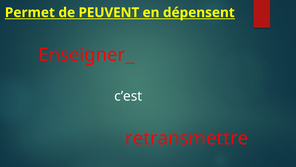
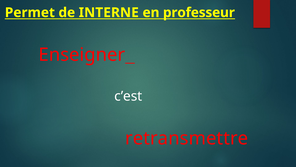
PEUVENT: PEUVENT -> INTERNE
dépensent: dépensent -> professeur
